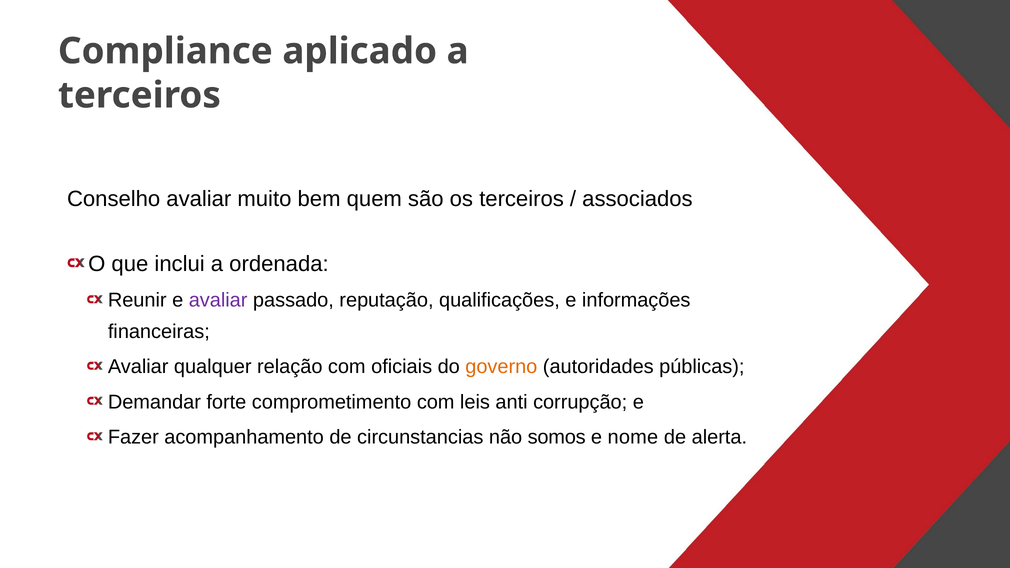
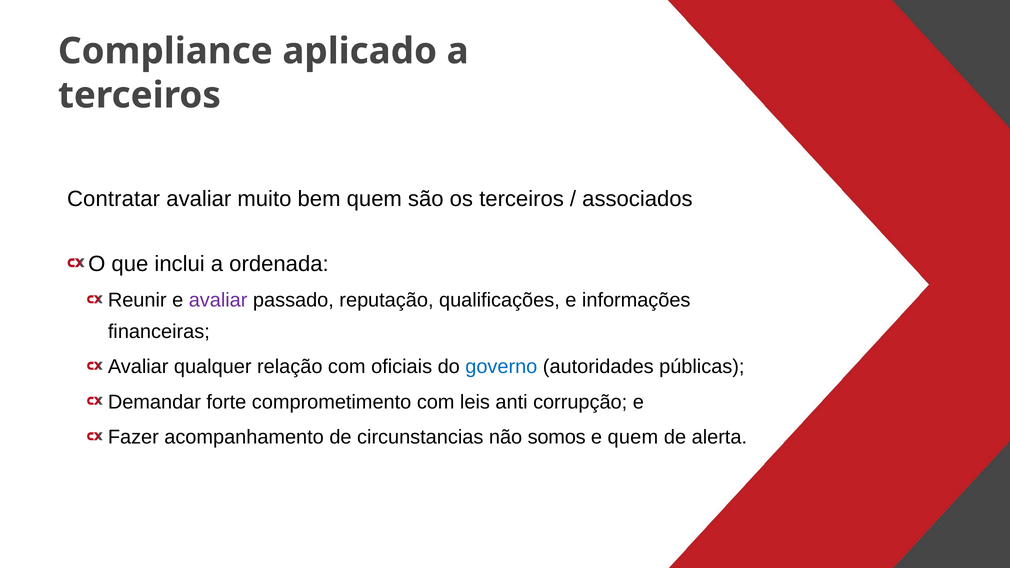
Conselho: Conselho -> Contratar
governo colour: orange -> blue
e nome: nome -> quem
